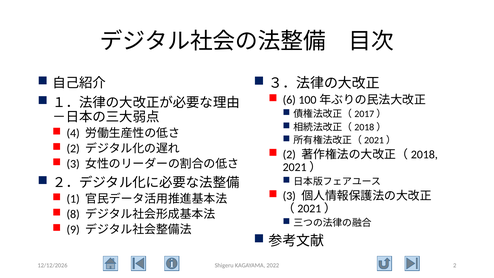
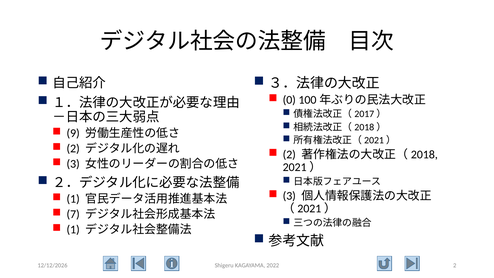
6: 6 -> 0
4: 4 -> 9
8: 8 -> 7
9 at (73, 229): 9 -> 1
